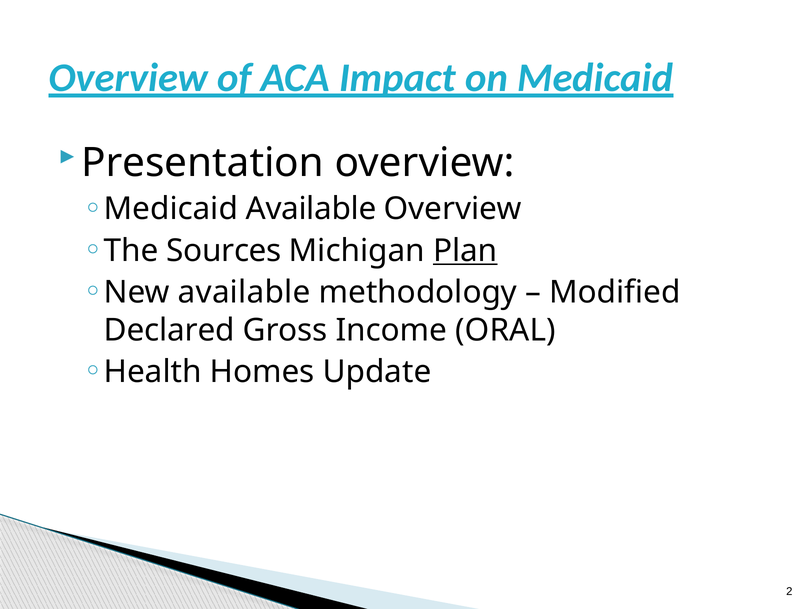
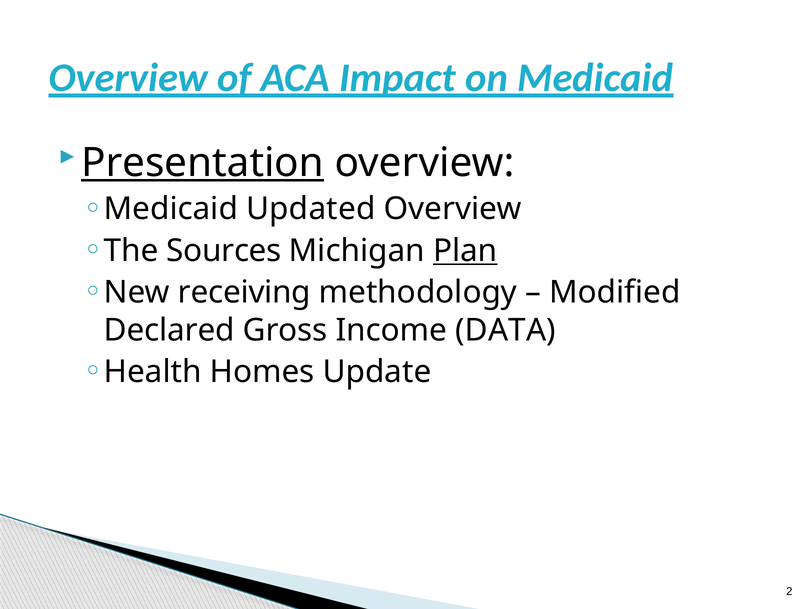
Presentation underline: none -> present
Medicaid Available: Available -> Updated
New available: available -> receiving
ORAL: ORAL -> DATA
